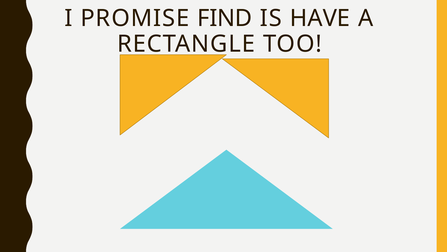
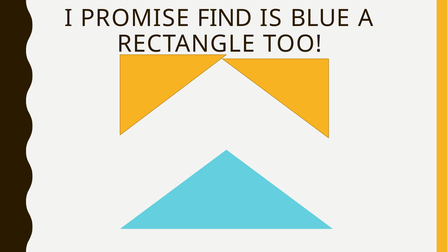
HAVE: HAVE -> BLUE
